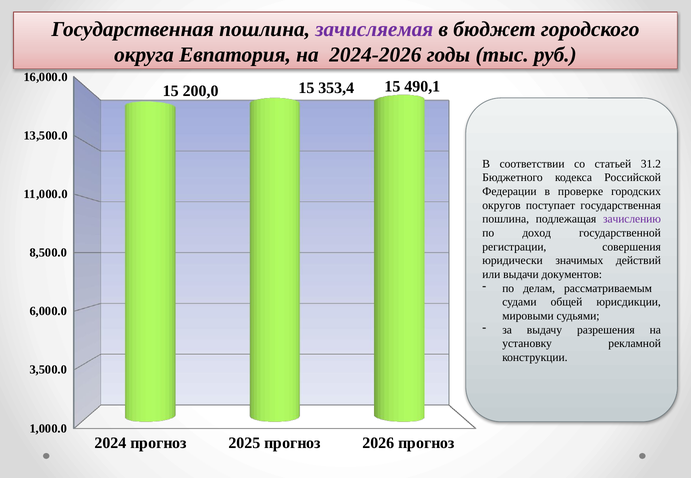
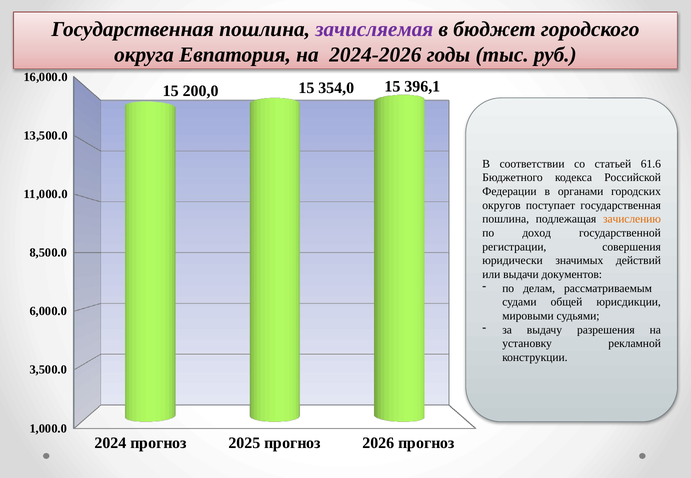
353,4: 353,4 -> 354,0
490,1: 490,1 -> 396,1
31.2: 31.2 -> 61.6
проверке: проверке -> органами
зачислению colour: purple -> orange
